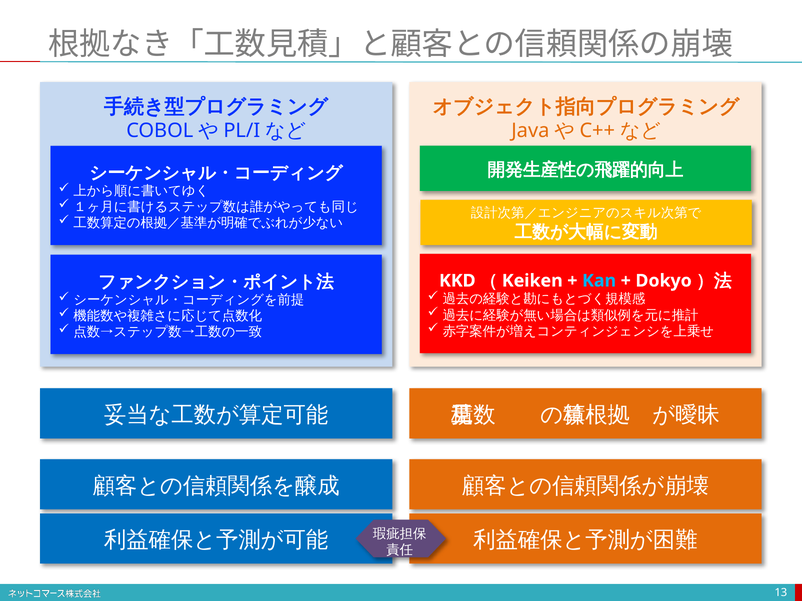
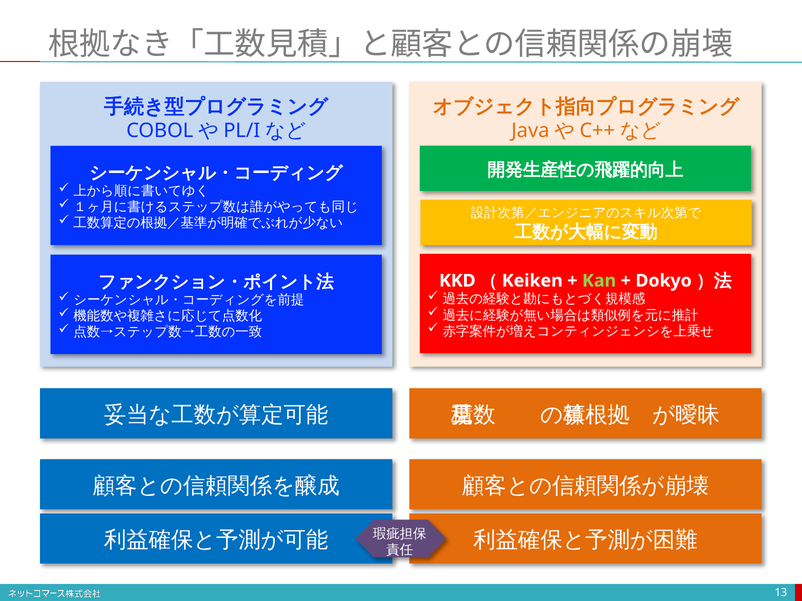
Kan colour: light blue -> light green
